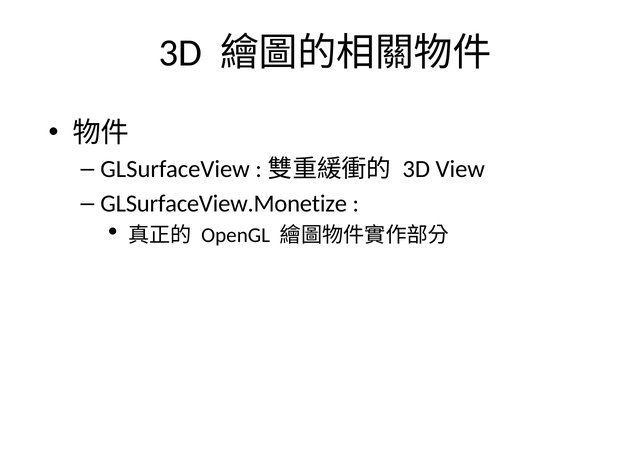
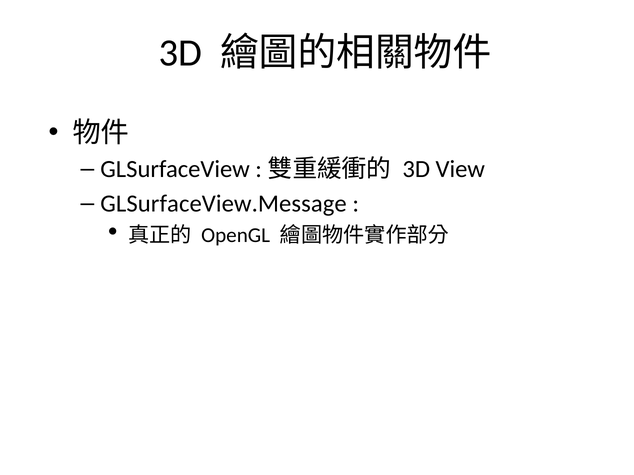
GLSurfaceView.Monetize: GLSurfaceView.Monetize -> GLSurfaceView.Message
